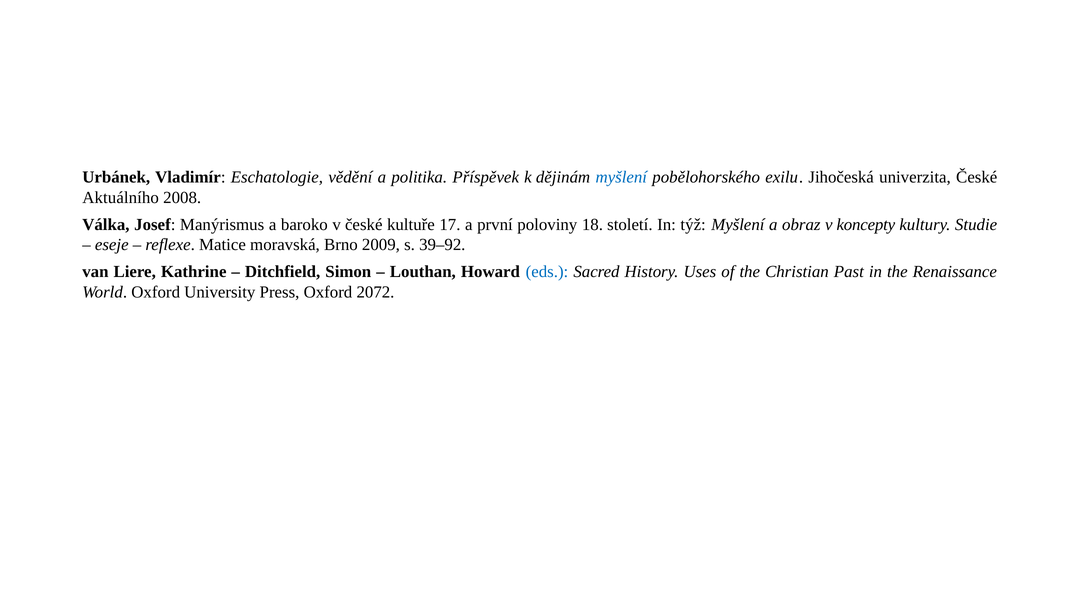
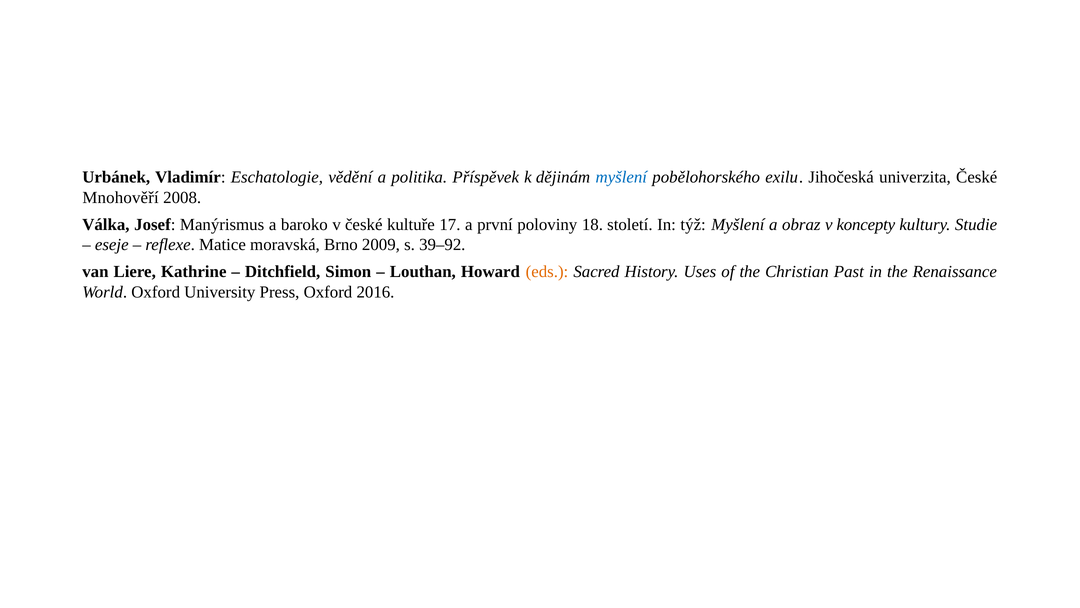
Aktuálního: Aktuálního -> Mnohověří
eds colour: blue -> orange
2072: 2072 -> 2016
